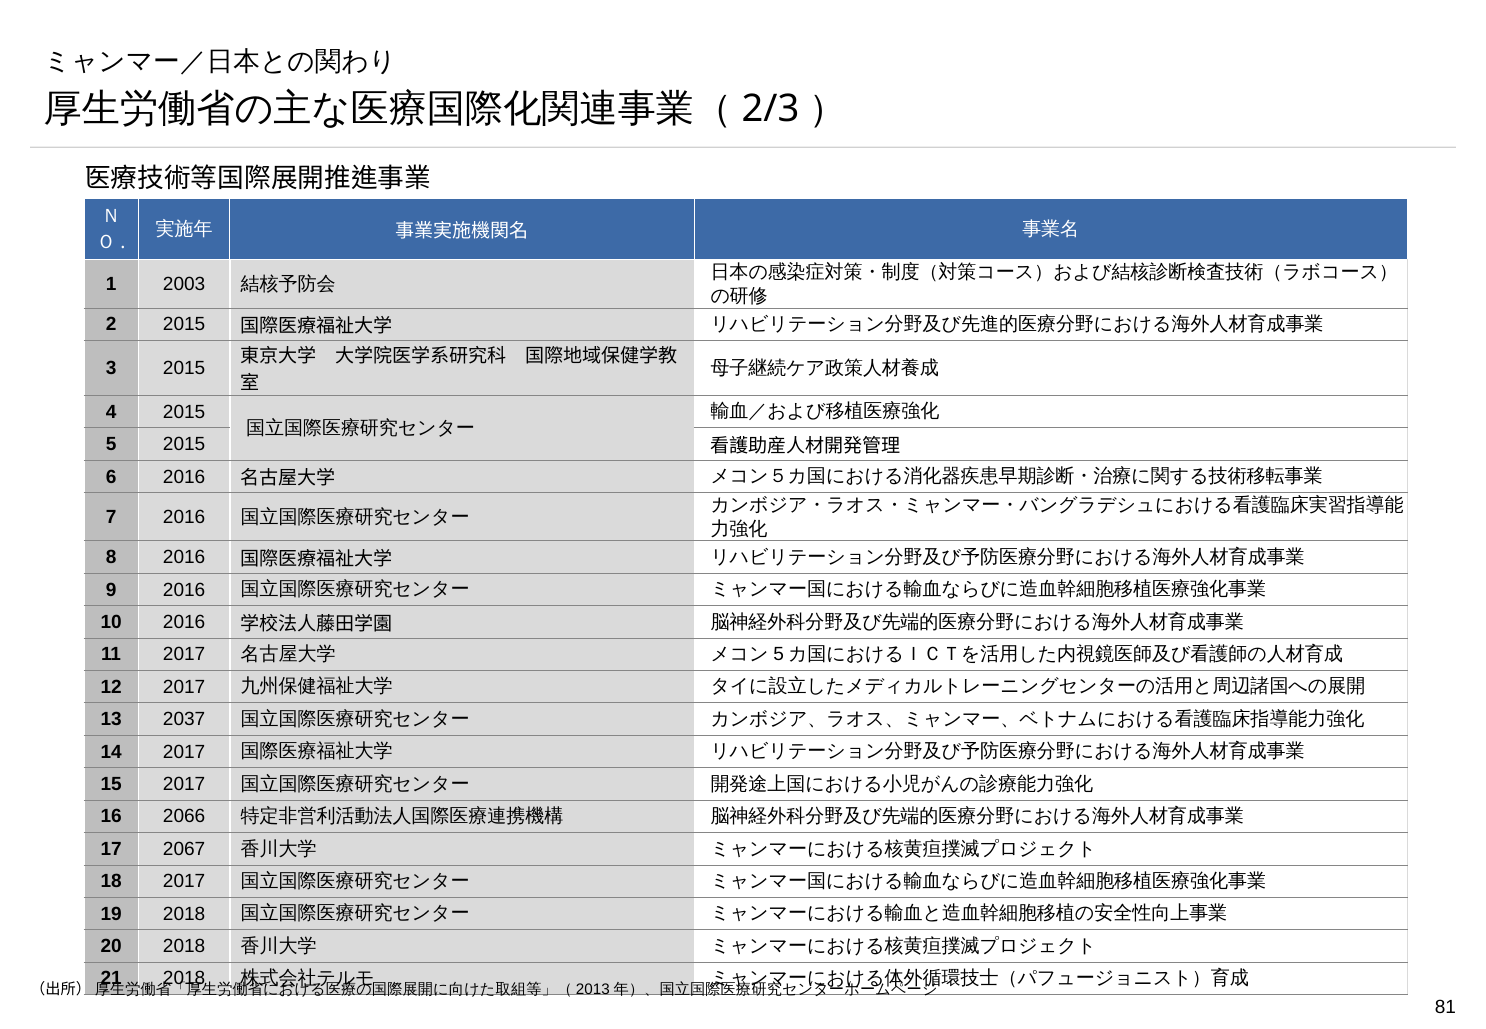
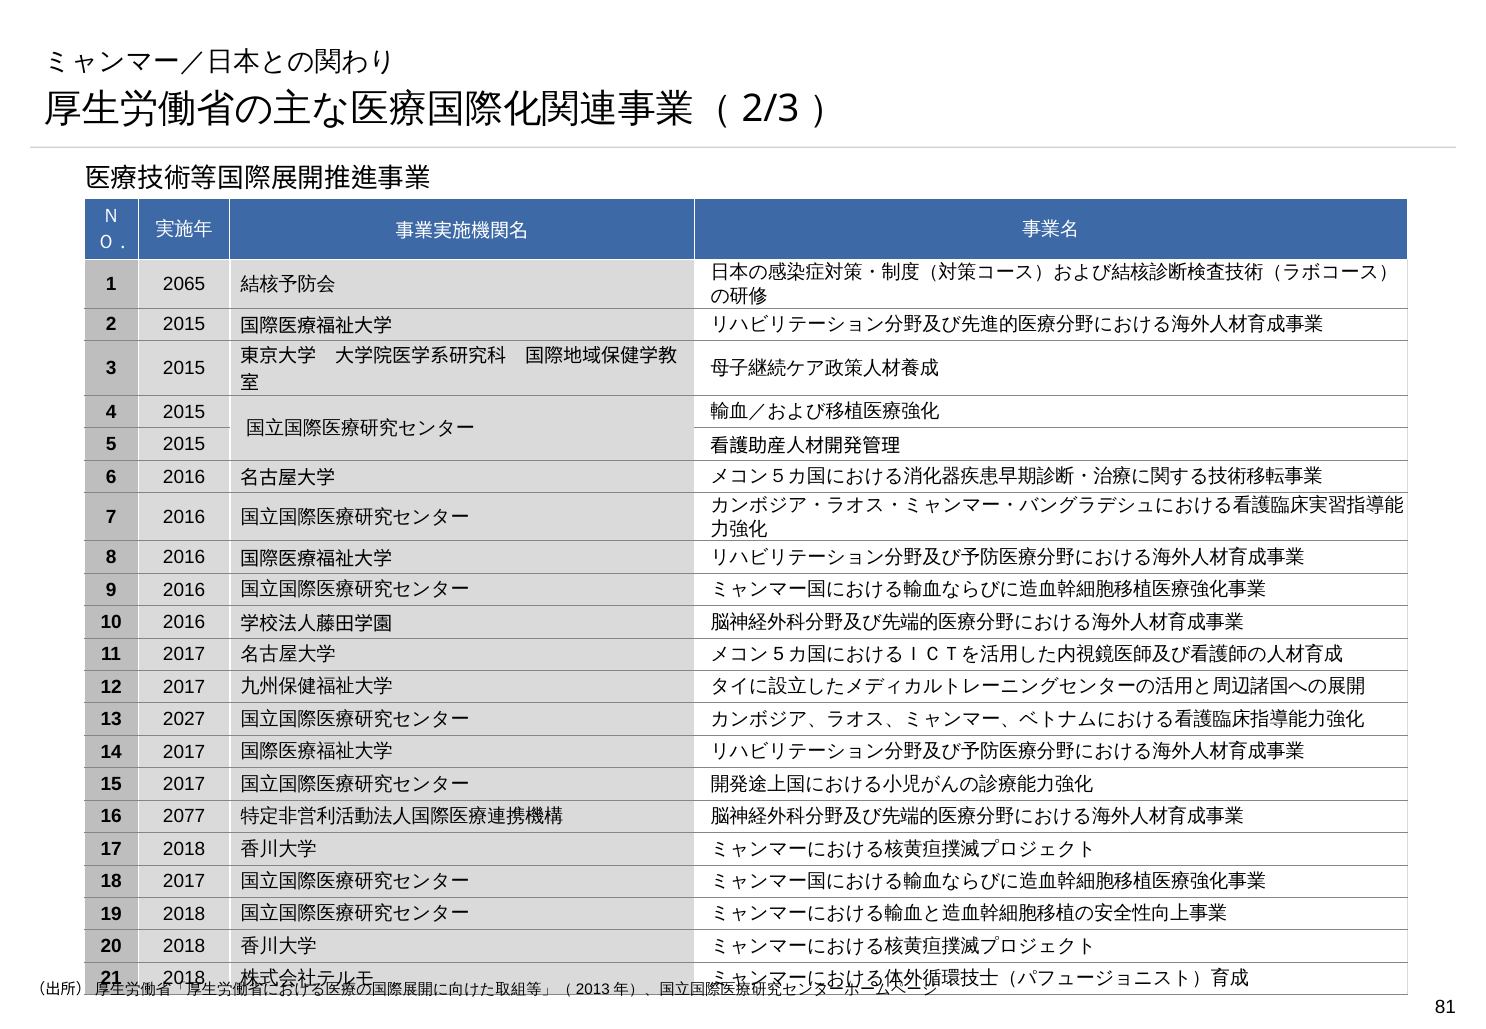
2003: 2003 -> 2065
2037: 2037 -> 2027
2066: 2066 -> 2077
17 2067: 2067 -> 2018
